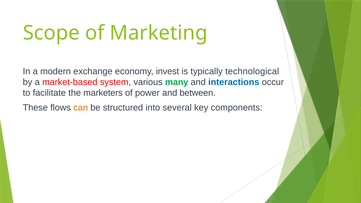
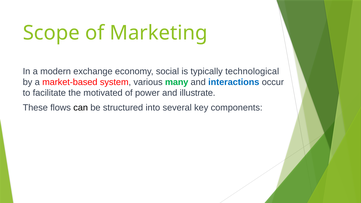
invest: invest -> social
marketers: marketers -> motivated
between: between -> illustrate
can colour: orange -> black
